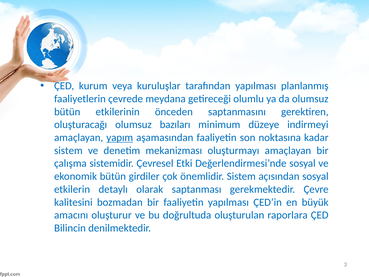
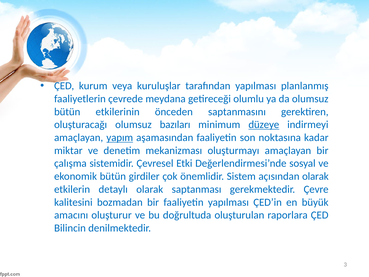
düzeye underline: none -> present
sistem at (68, 150): sistem -> miktar
açısından sosyal: sosyal -> olarak
